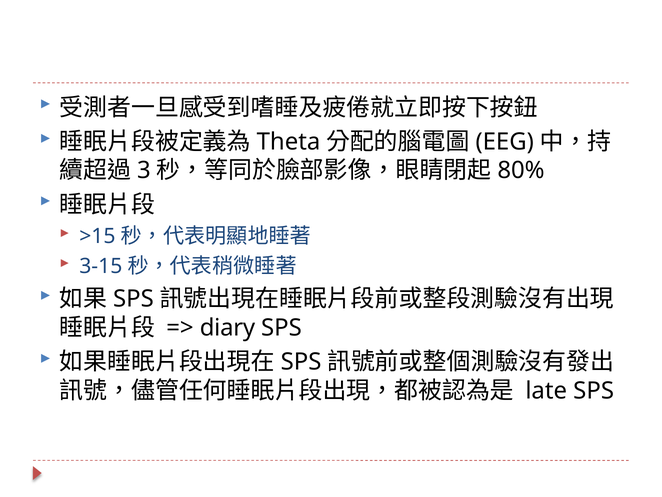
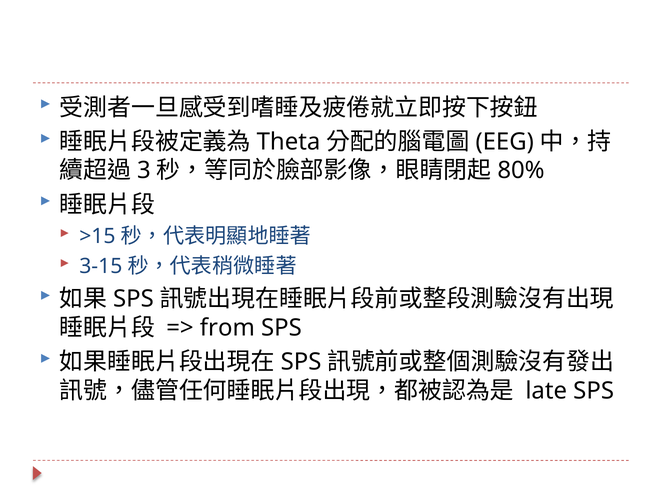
diary: diary -> from
